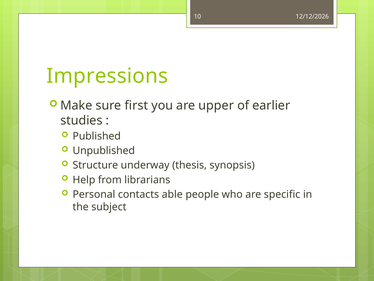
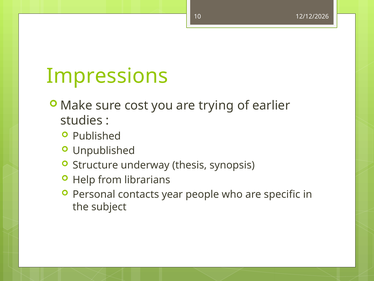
first: first -> cost
upper: upper -> trying
able: able -> year
